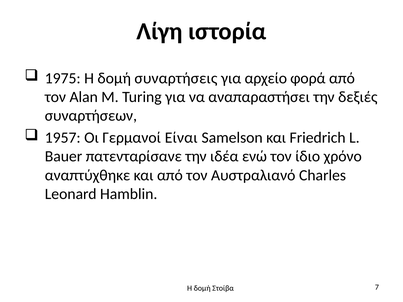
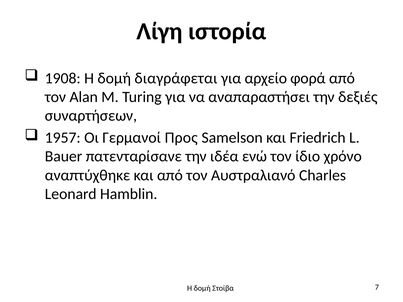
1975: 1975 -> 1908
συναρτήσεις: συναρτήσεις -> διαγράφεται
Είναι: Είναι -> Προς
